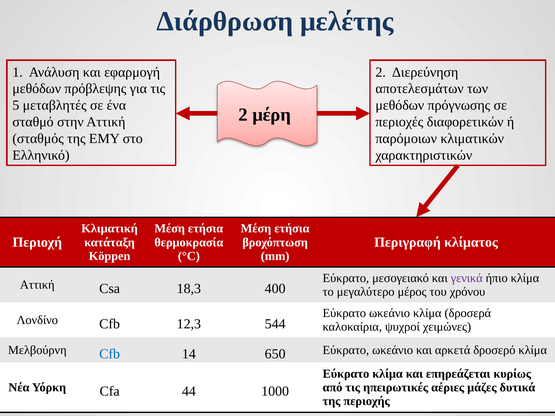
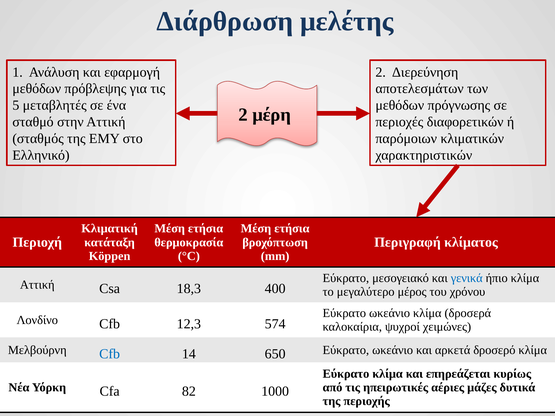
γενικά colour: purple -> blue
544: 544 -> 574
44: 44 -> 82
